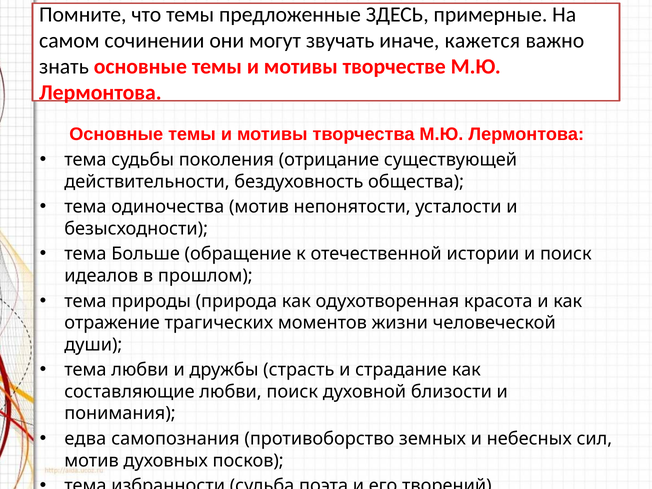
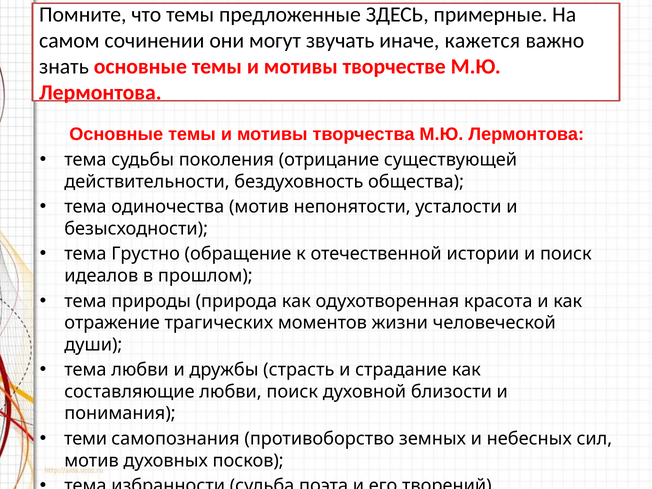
Больше: Больше -> Грустно
едва: едва -> теми
